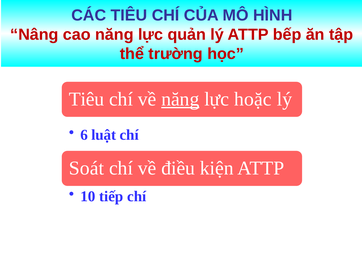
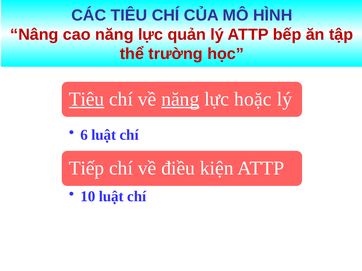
Tiêu at (87, 99) underline: none -> present
Soát: Soát -> Tiếp
tiếp at (111, 197): tiếp -> luật
